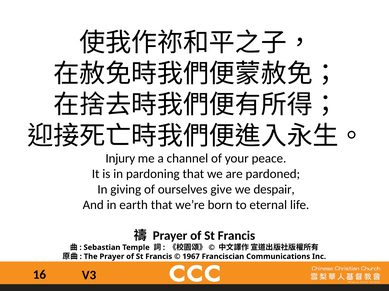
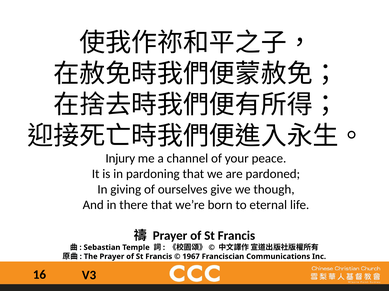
despair: despair -> though
earth: earth -> there
